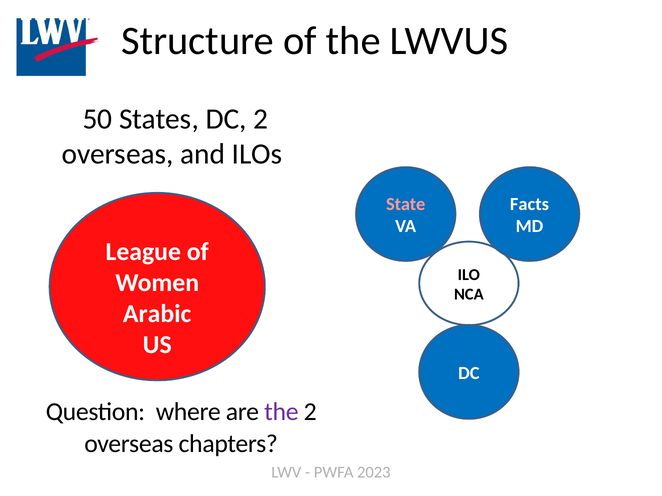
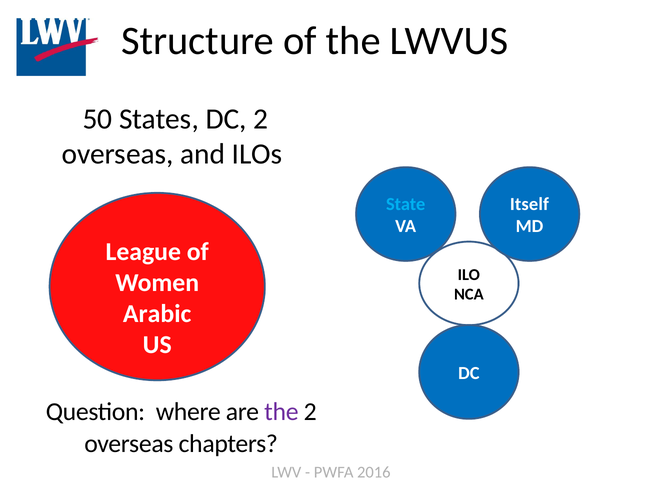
State colour: pink -> light blue
Facts: Facts -> Itself
2023: 2023 -> 2016
